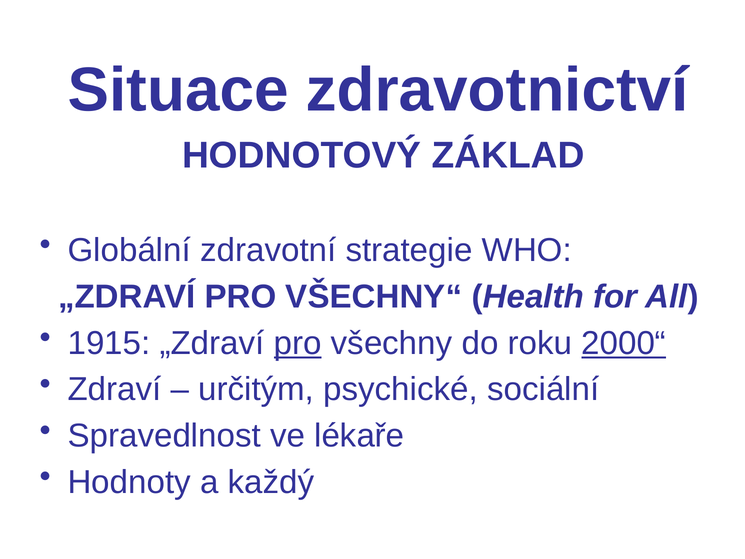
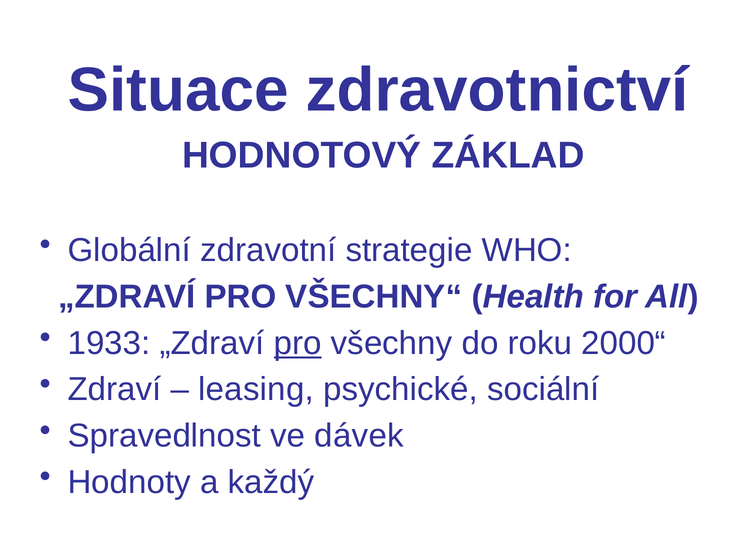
1915: 1915 -> 1933
2000“ underline: present -> none
určitým: určitým -> leasing
lékaře: lékaře -> dávek
